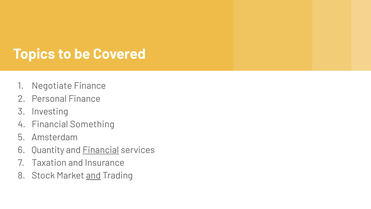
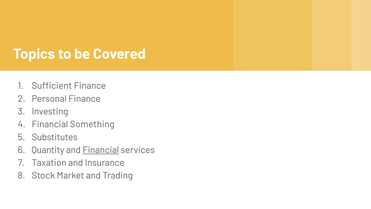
Negotiate: Negotiate -> Sufficient
Amsterdam: Amsterdam -> Substitutes
and at (93, 175) underline: present -> none
